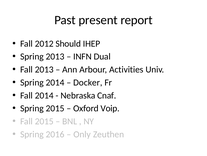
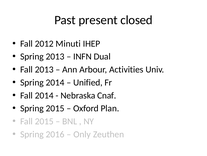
report: report -> closed
Should: Should -> Minuti
Docker: Docker -> Unified
Voip: Voip -> Plan
